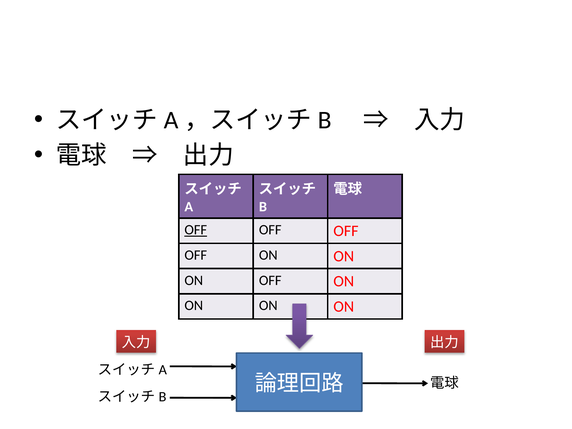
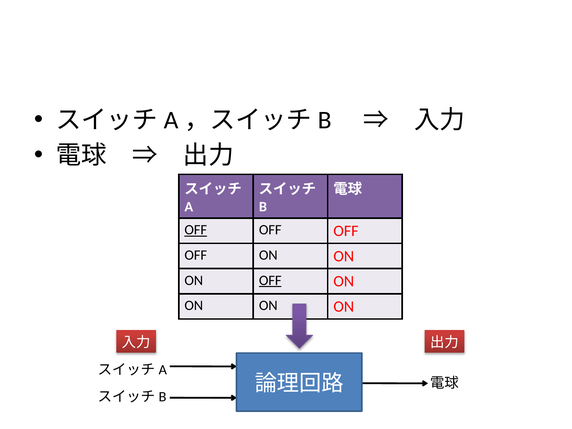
OFF at (270, 280) underline: none -> present
